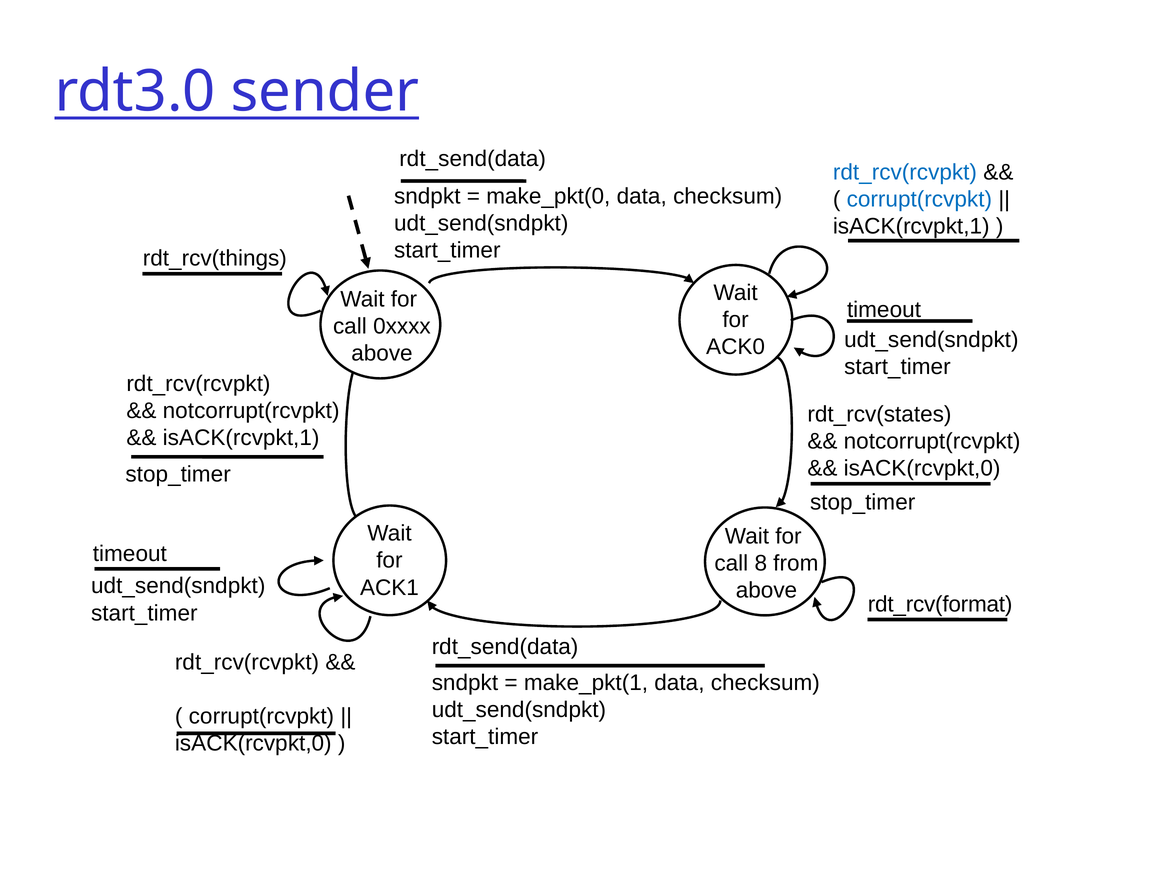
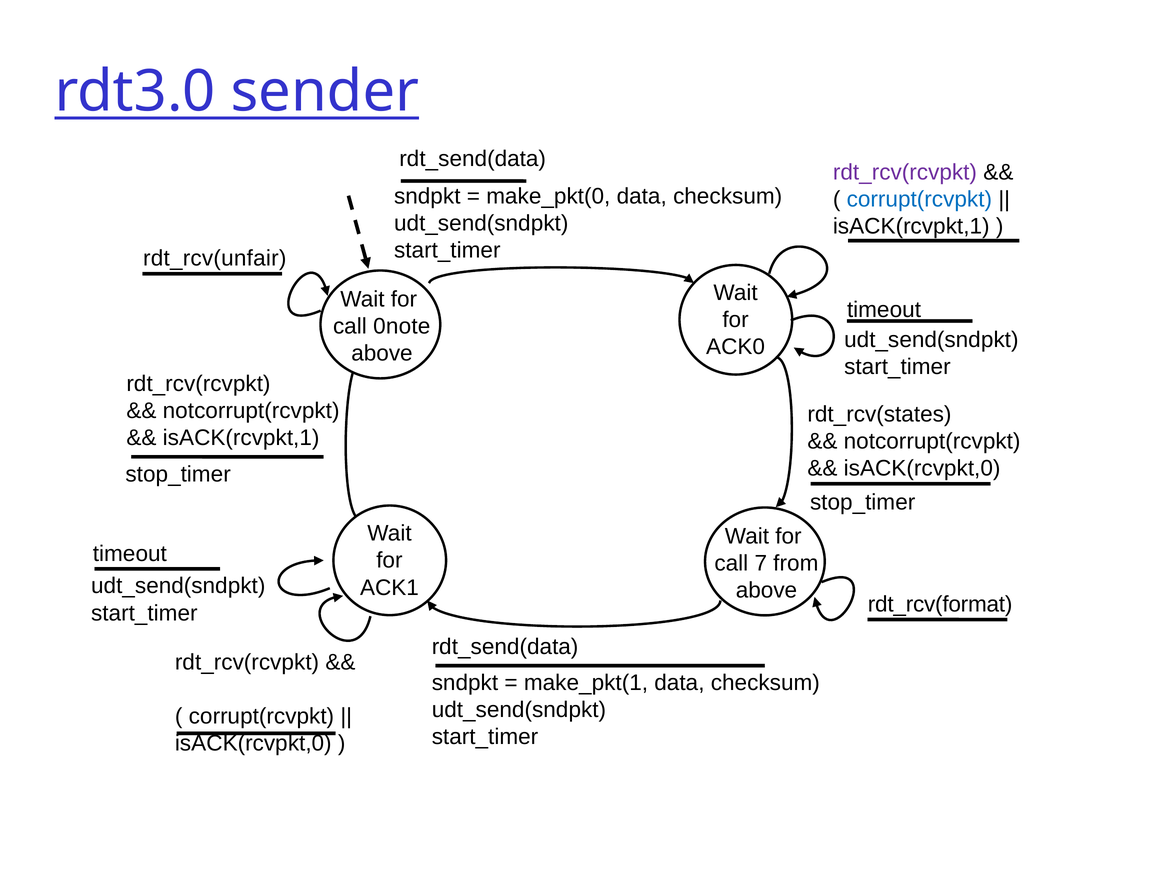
rdt_rcv(rcvpkt at (905, 172) colour: blue -> purple
rdt_rcv(things: rdt_rcv(things -> rdt_rcv(unfair
0xxxx: 0xxxx -> 0note
8: 8 -> 7
